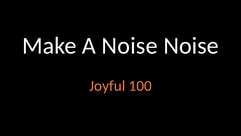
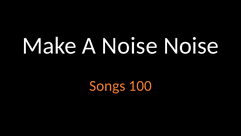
Joyful: Joyful -> Songs
